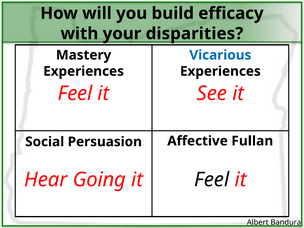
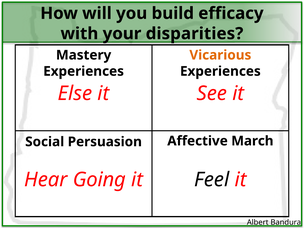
Vicarious colour: blue -> orange
Feel at (75, 94): Feel -> Else
Fullan: Fullan -> March
